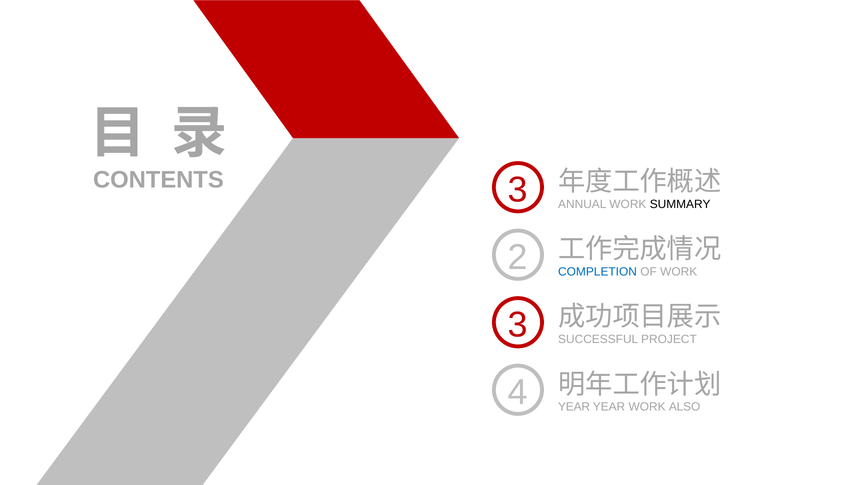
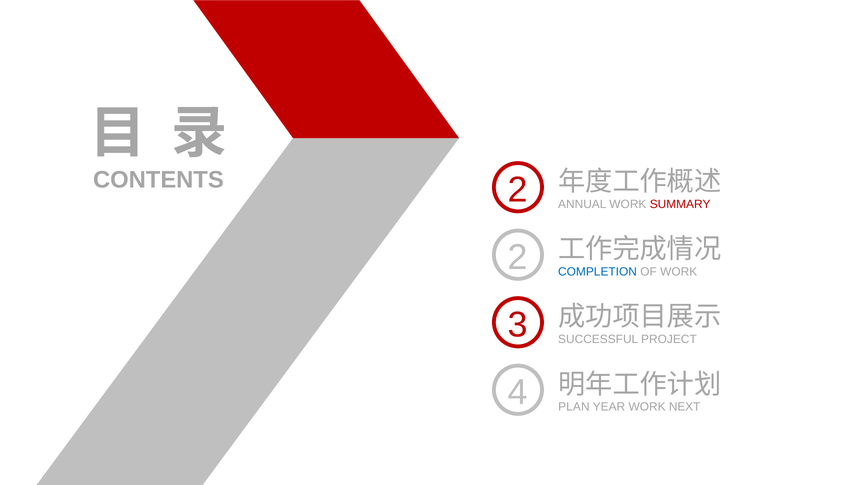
3 at (518, 189): 3 -> 2
SUMMARY colour: black -> red
YEAR at (574, 406): YEAR -> PLAN
ALSO: ALSO -> NEXT
